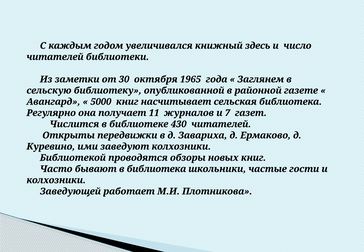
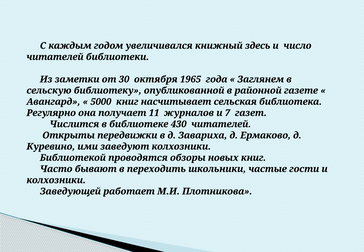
в библиотека: библиотека -> переходить
